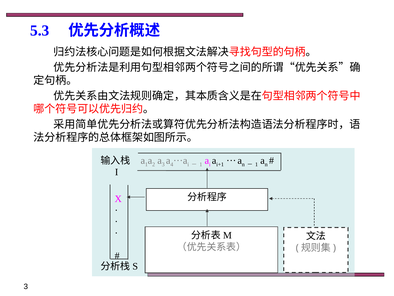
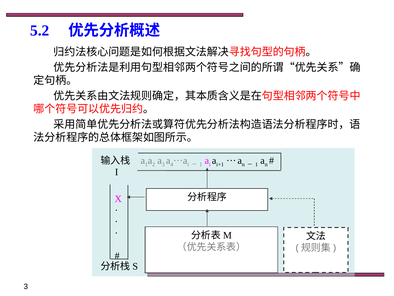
5.3: 5.3 -> 5.2
